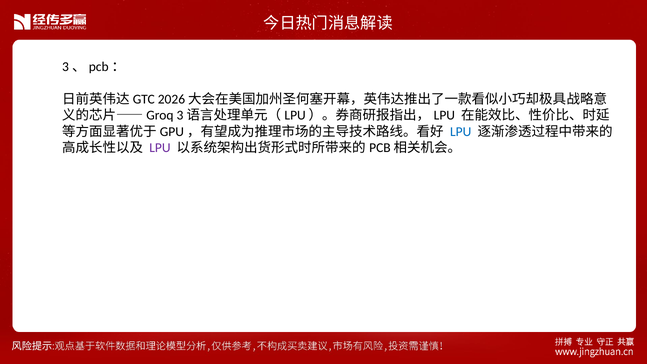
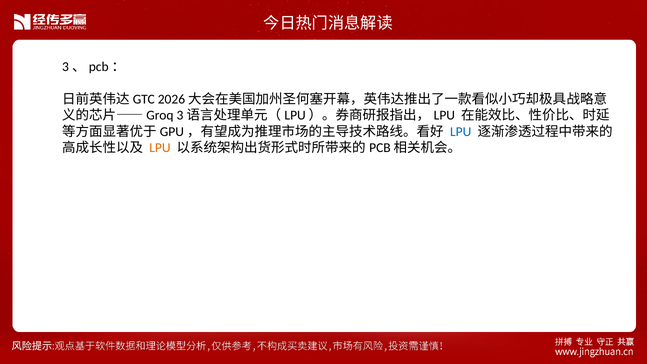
LPU at (160, 148) colour: purple -> orange
